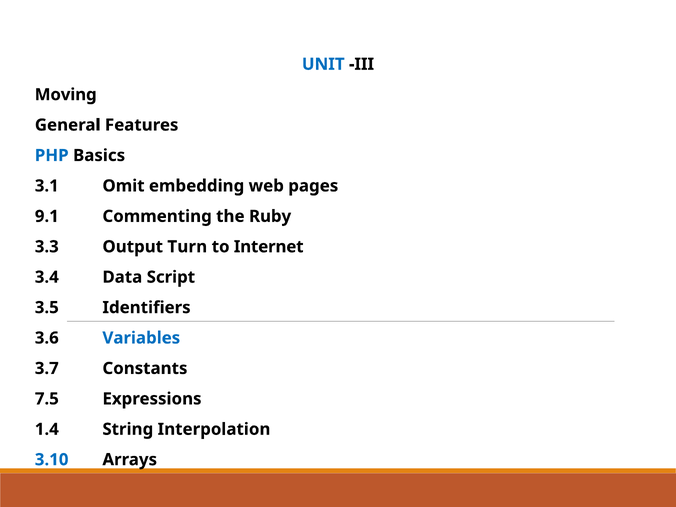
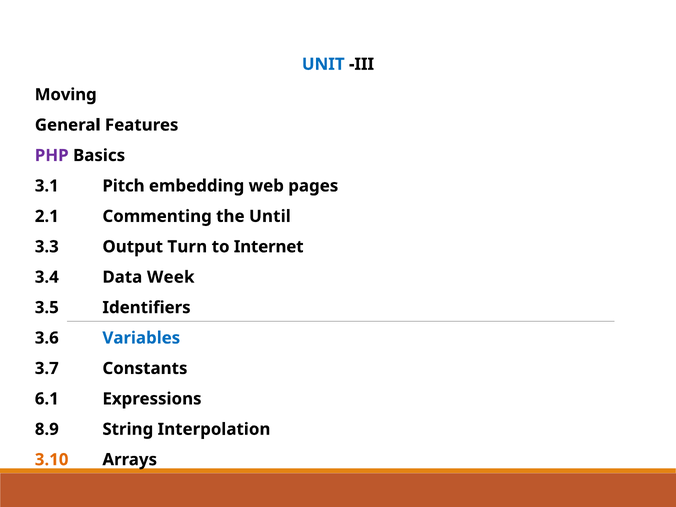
PHP colour: blue -> purple
Omit: Omit -> Pitch
9.1: 9.1 -> 2.1
Ruby: Ruby -> Until
Script: Script -> Week
7.5: 7.5 -> 6.1
1.4: 1.4 -> 8.9
3.10 colour: blue -> orange
